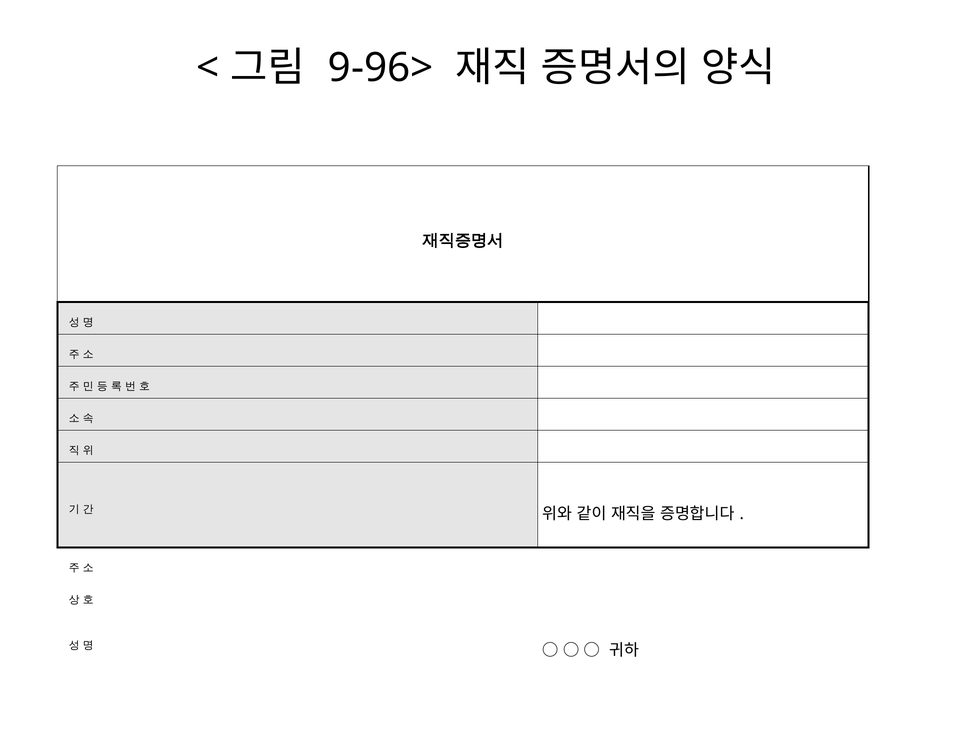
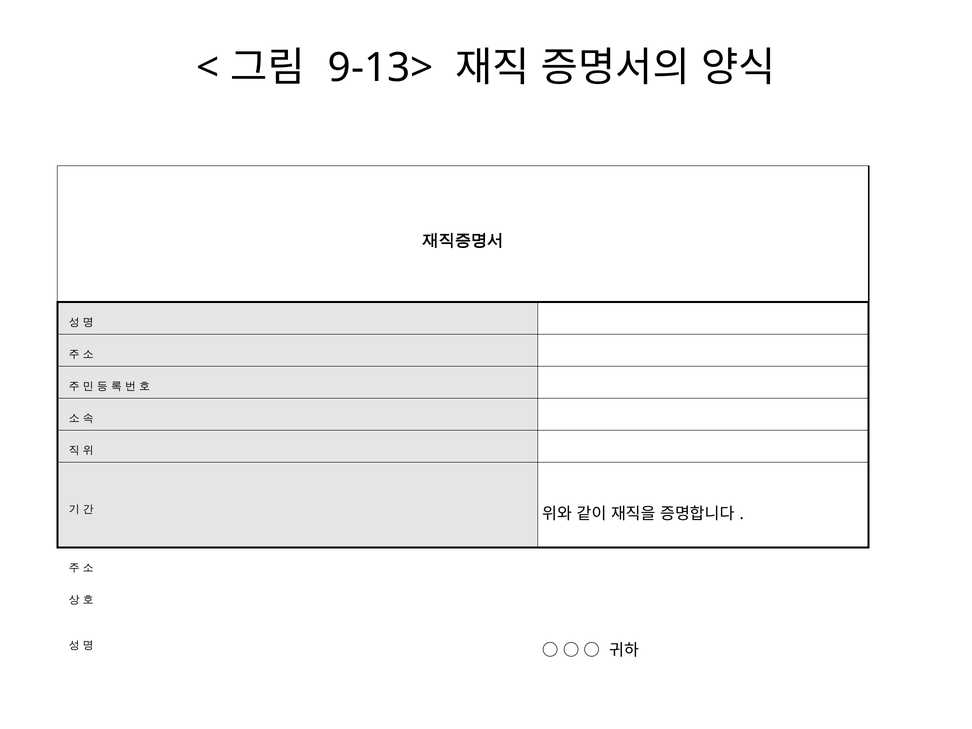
9-96>: 9-96> -> 9-13>
